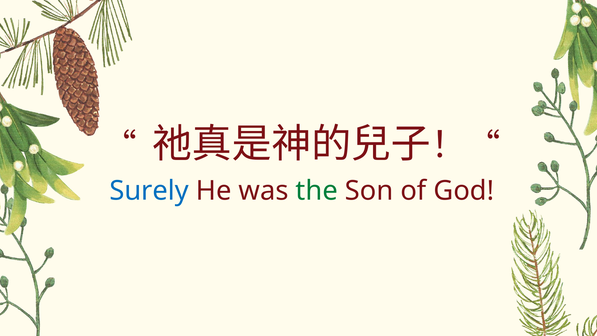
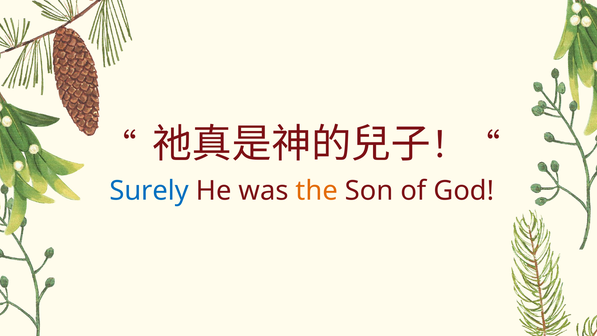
the colour: green -> orange
